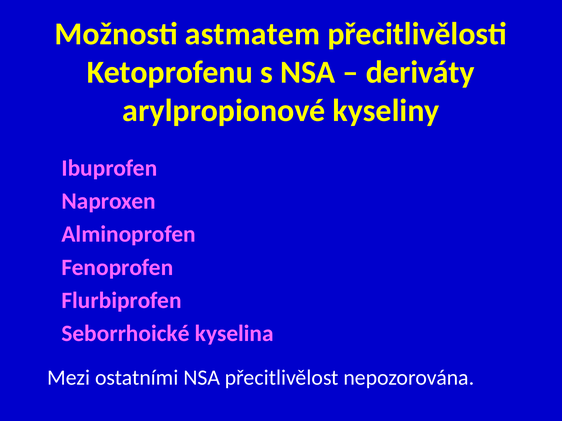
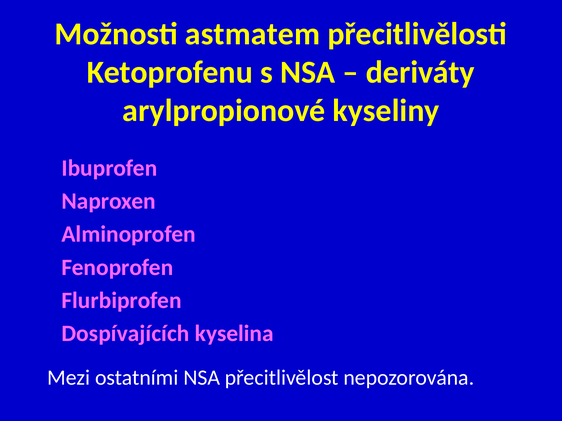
Seborrhoické: Seborrhoické -> Dospívajících
